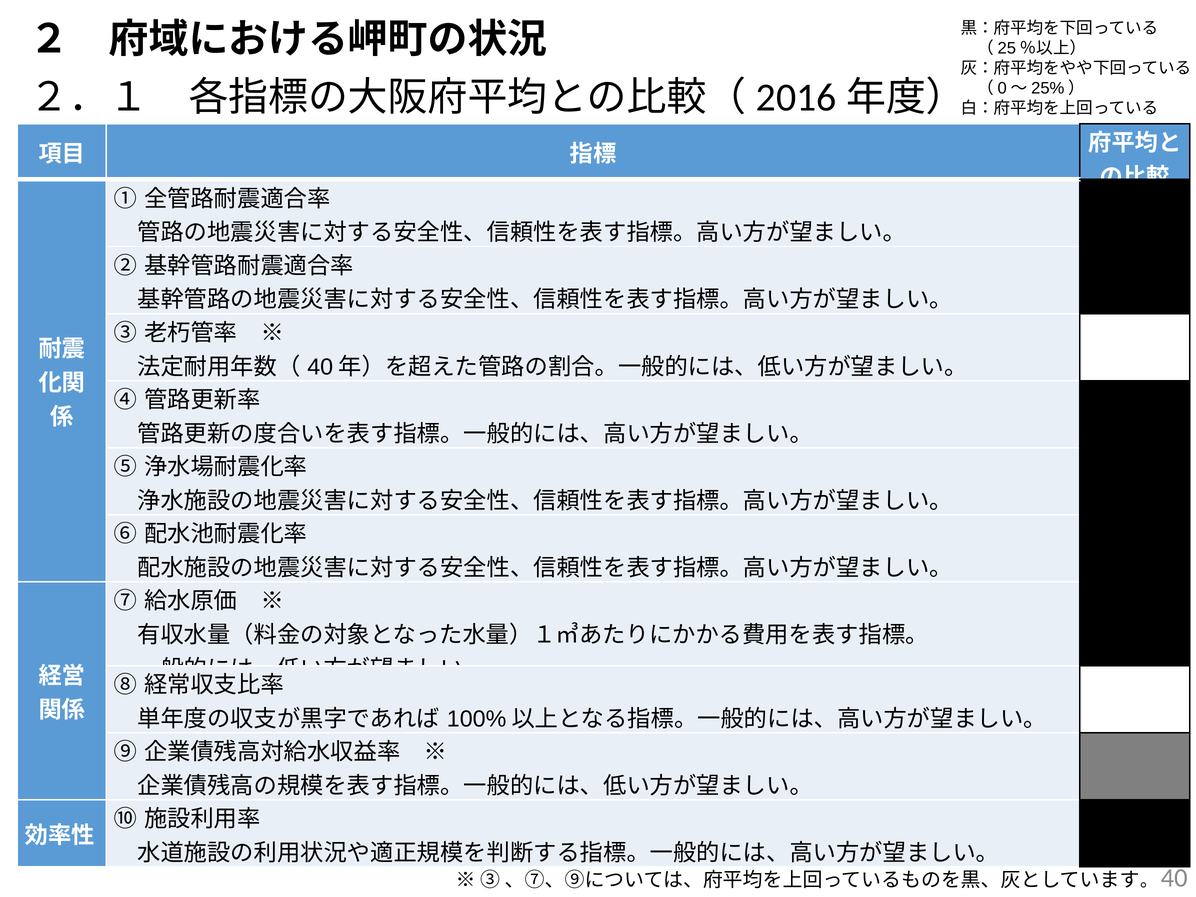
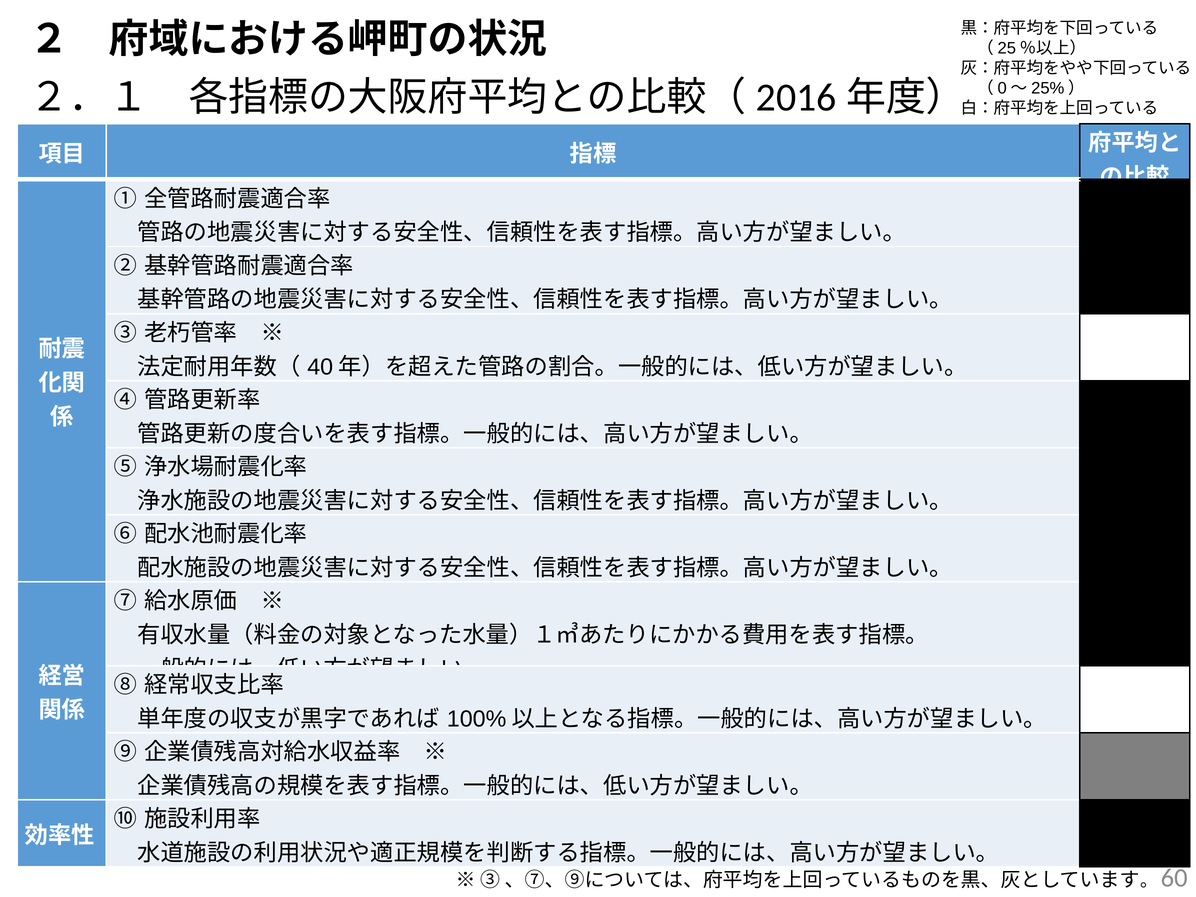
40: 40 -> 60
